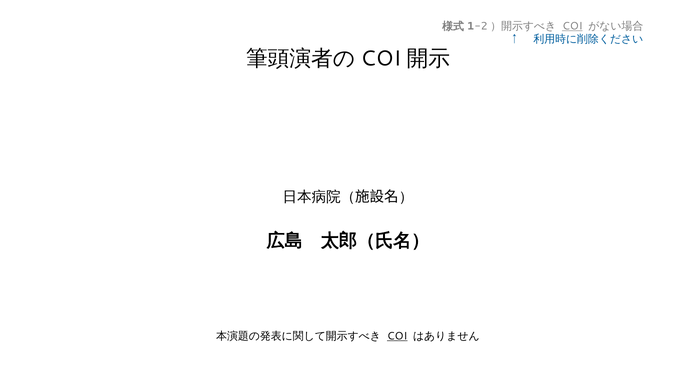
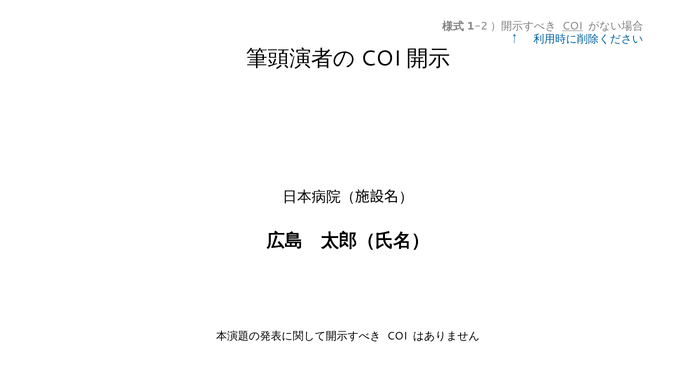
COI at (397, 337) underline: present -> none
